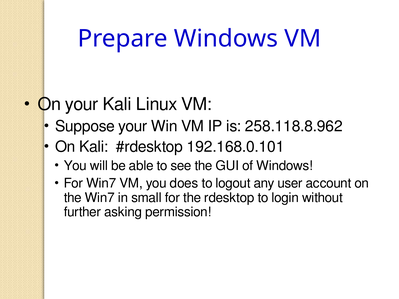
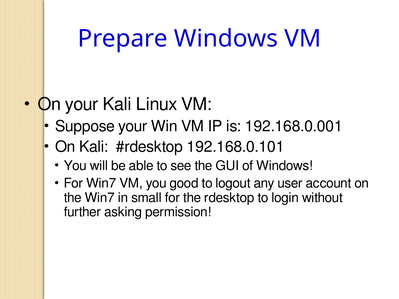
258.118.8.962: 258.118.8.962 -> 192.168.0.001
does: does -> good
